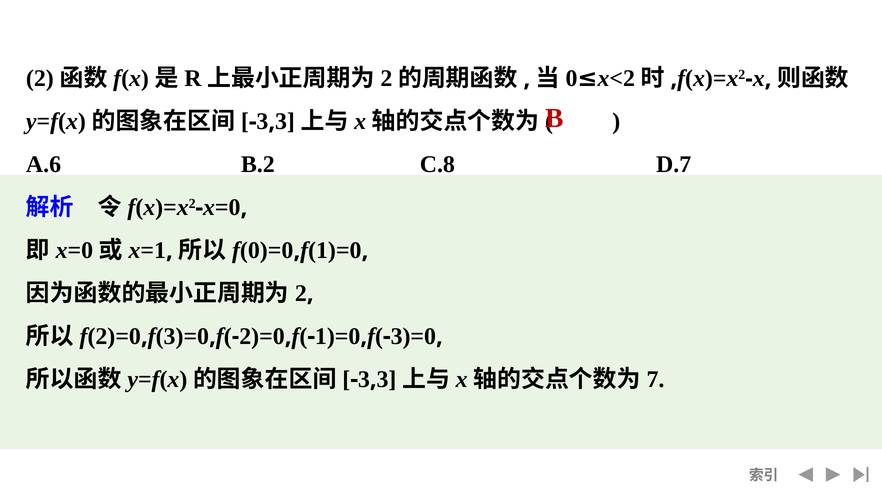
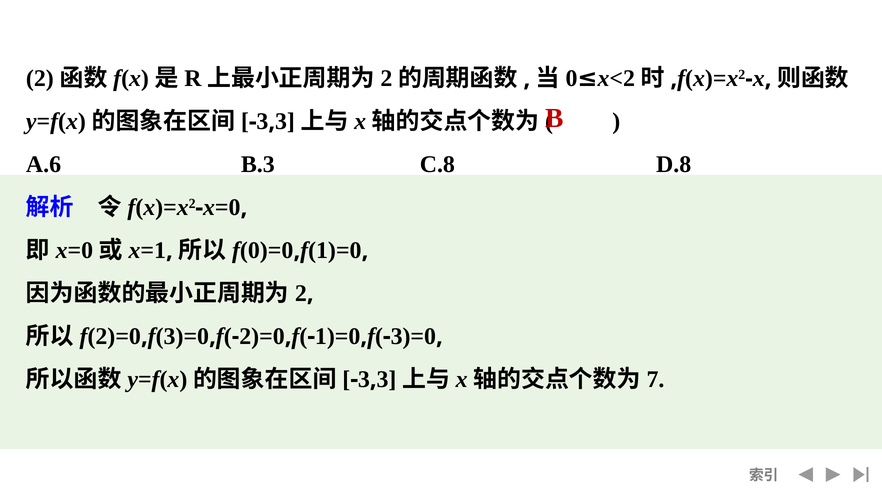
B.2: B.2 -> B.3
D.7: D.7 -> D.8
